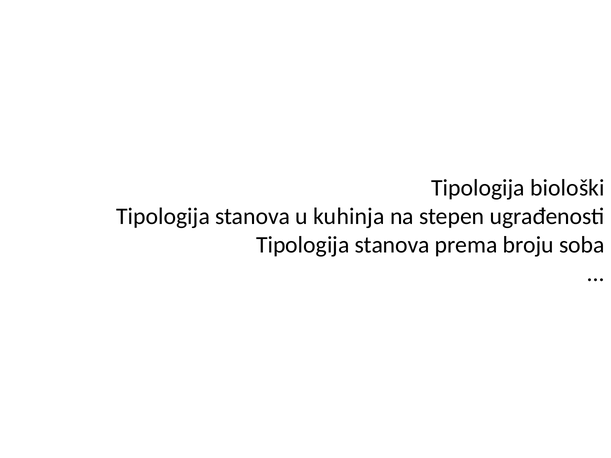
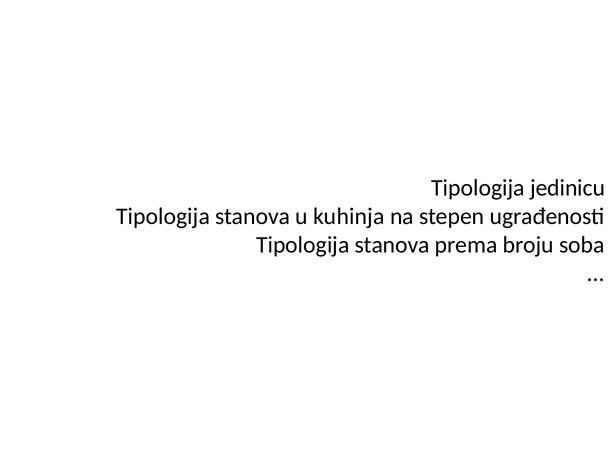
biološki: biološki -> jedinicu
